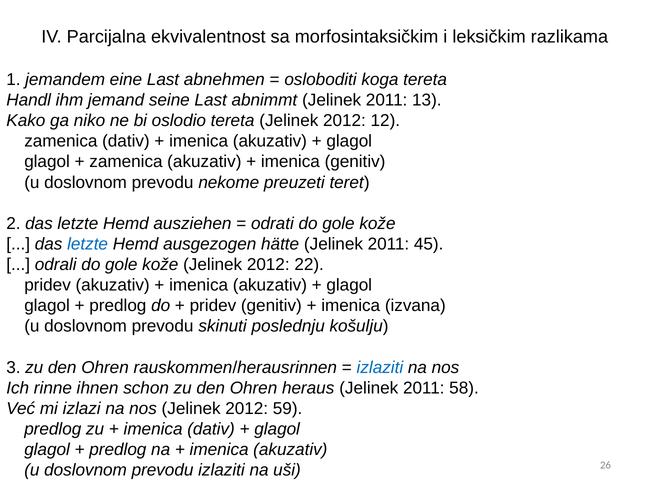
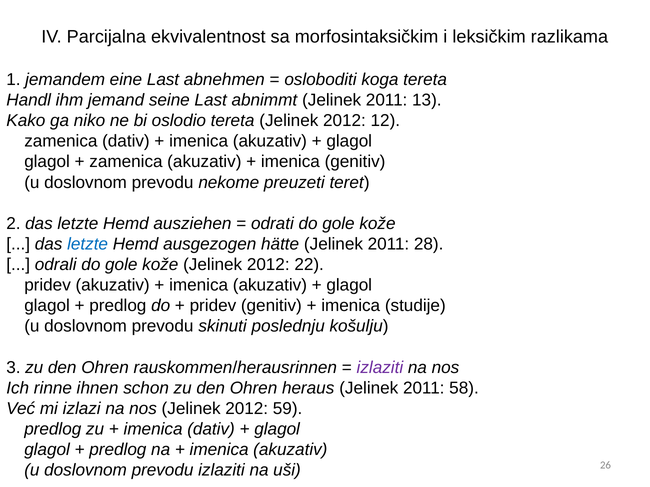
45: 45 -> 28
izvana: izvana -> studije
izlaziti at (380, 368) colour: blue -> purple
